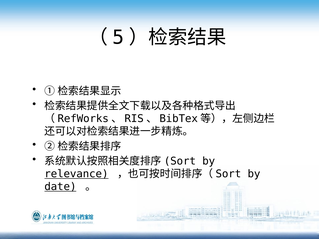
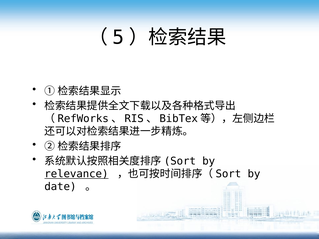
date underline: present -> none
